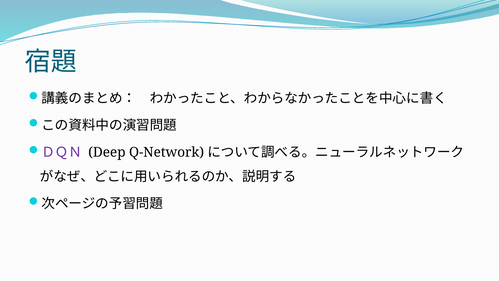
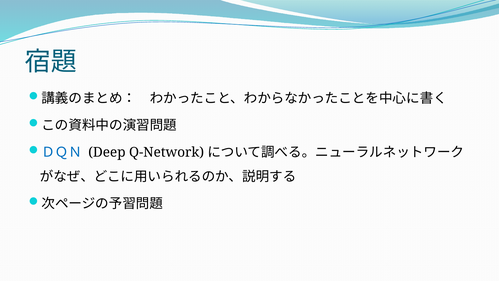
ＤＱＮ colour: purple -> blue
